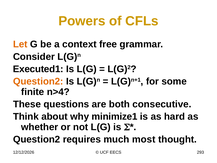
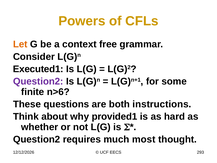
Question2 at (38, 81) colour: orange -> purple
n>4: n>4 -> n>6
consecutive: consecutive -> instructions
minimize1: minimize1 -> provided1
